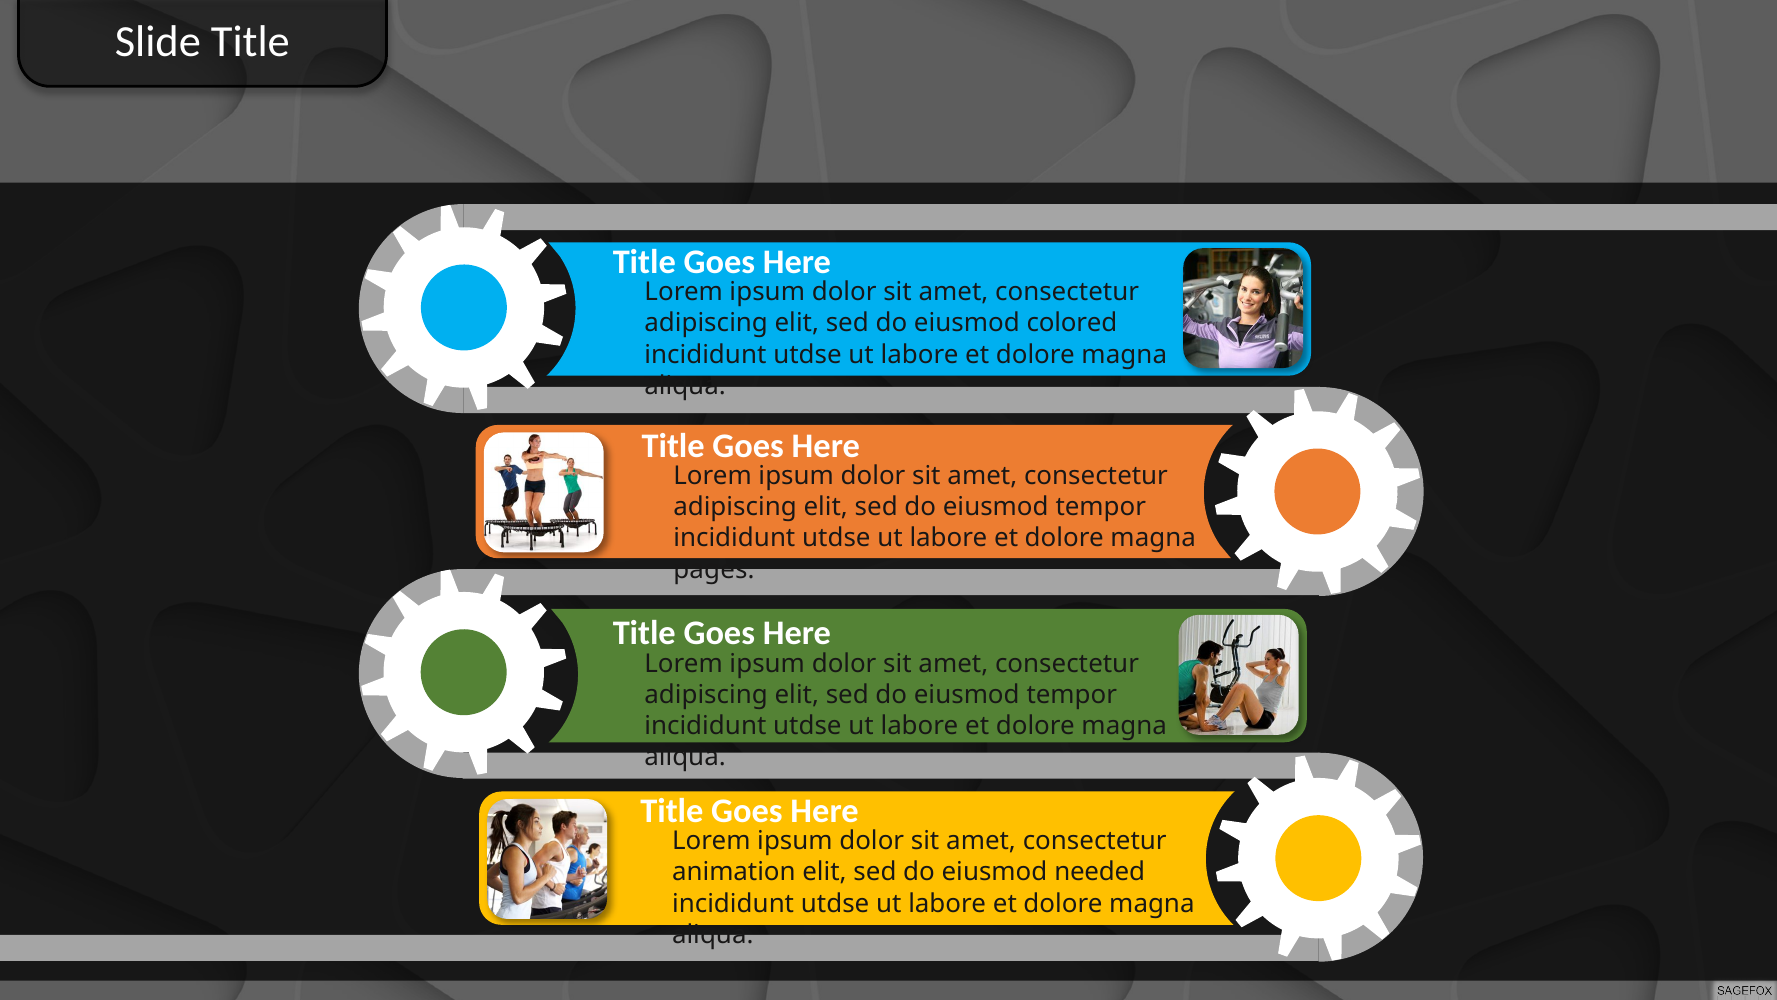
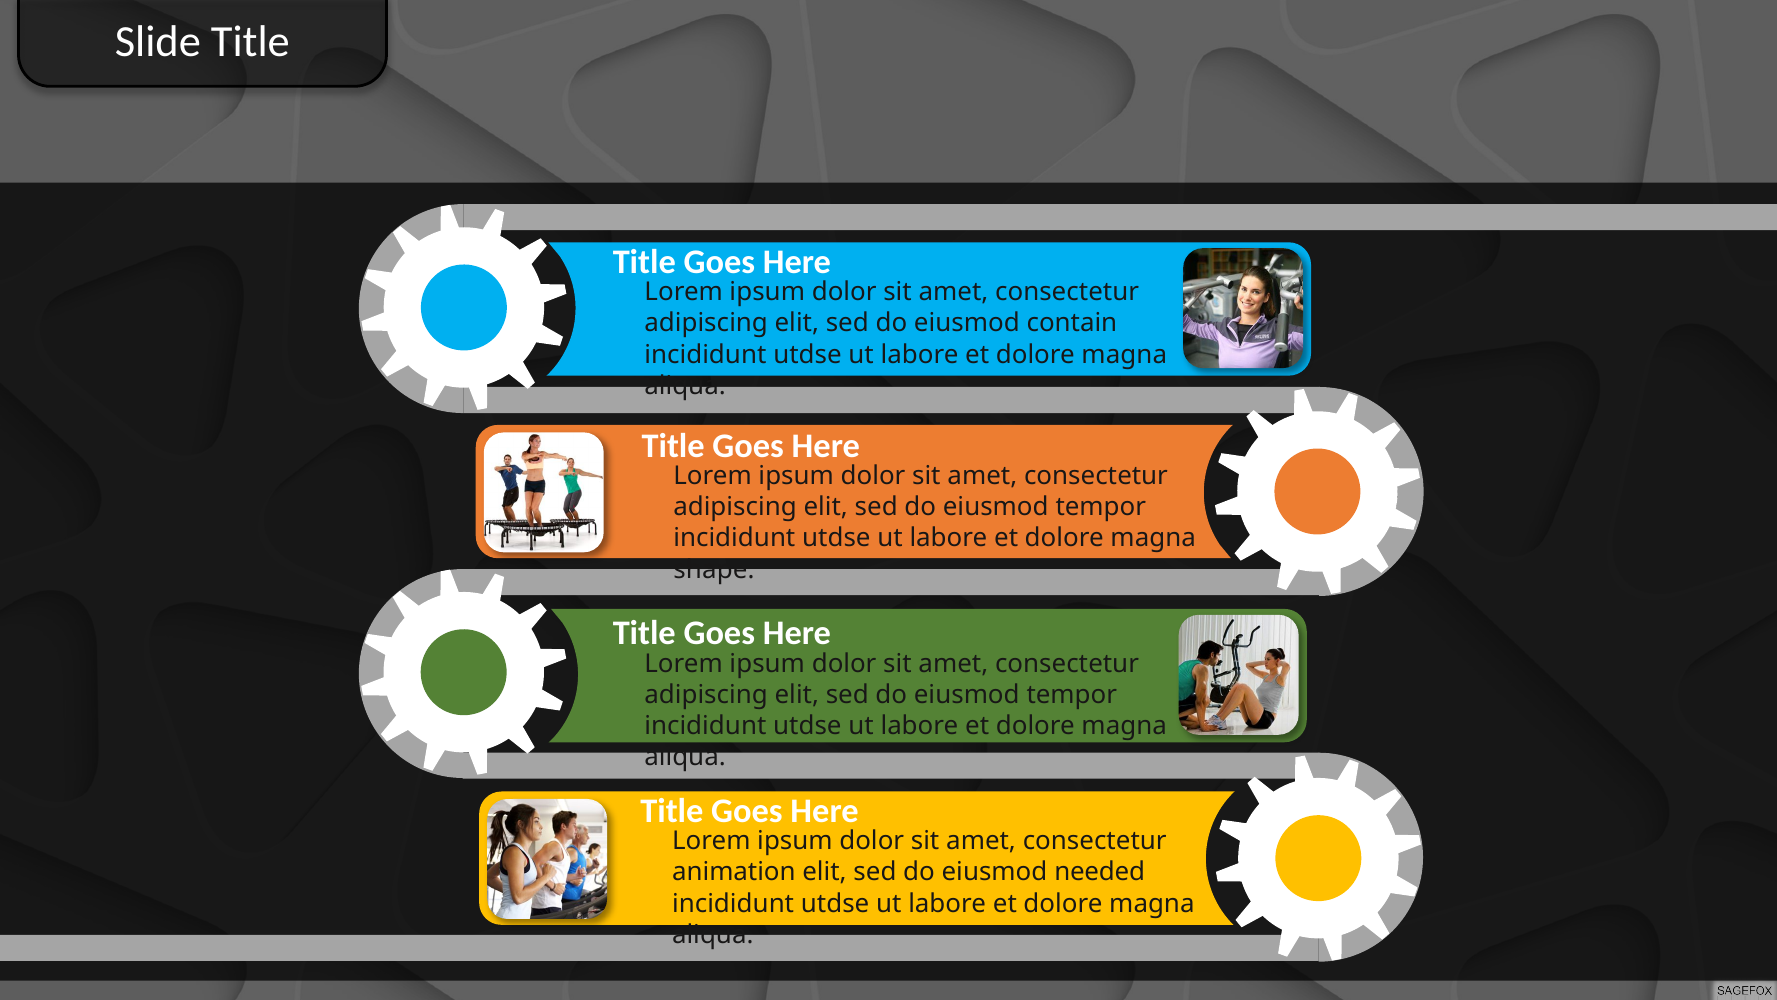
colored: colored -> contain
pages: pages -> shape
